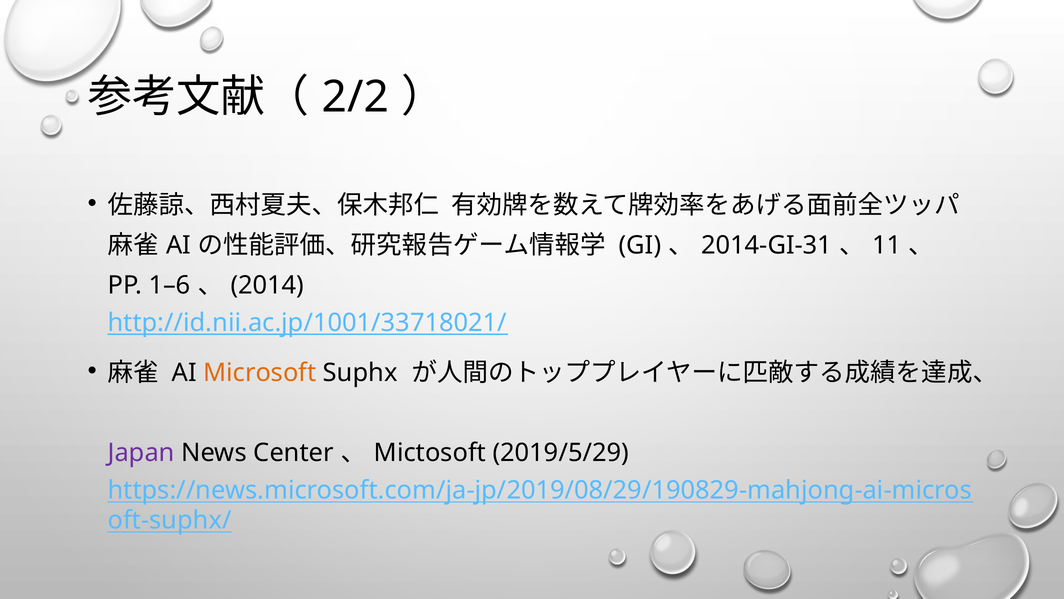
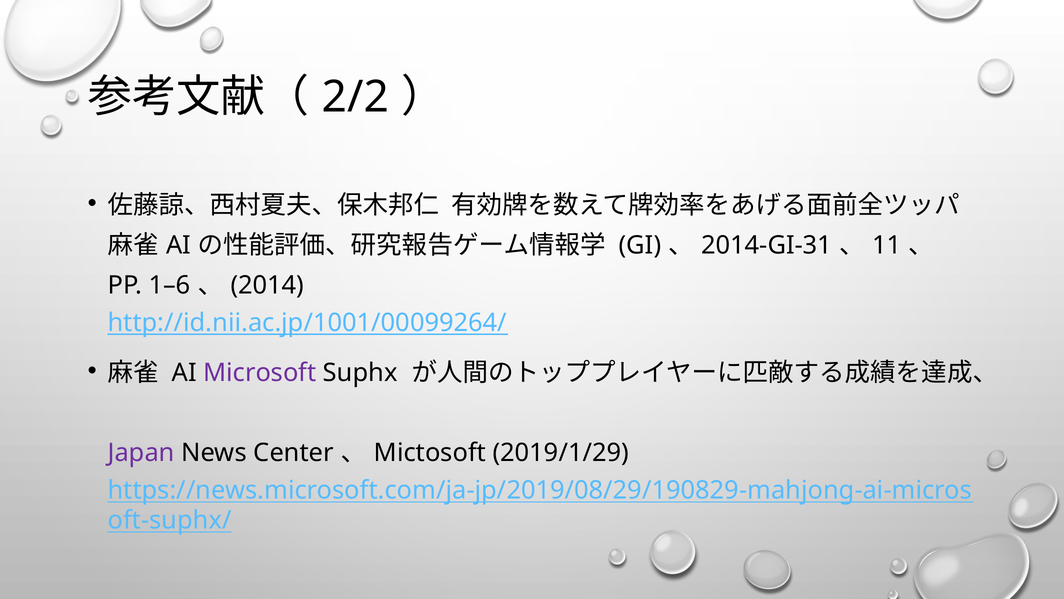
http://id.nii.ac.jp/1001/33718021/: http://id.nii.ac.jp/1001/33718021/ -> http://id.nii.ac.jp/1001/00099264/
Microsoft colour: orange -> purple
2019/5/29: 2019/5/29 -> 2019/1/29
